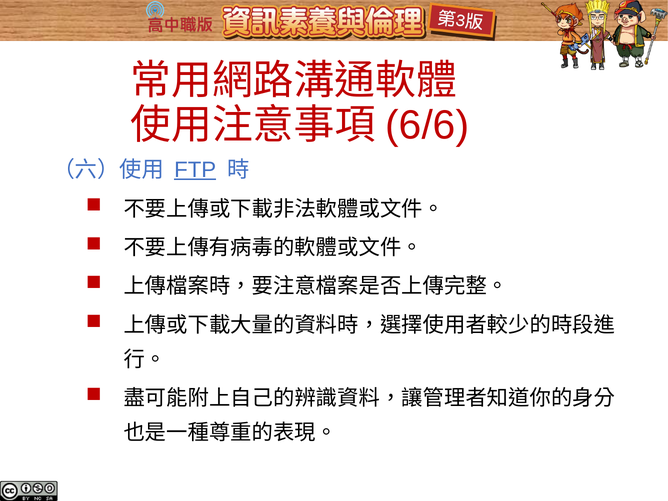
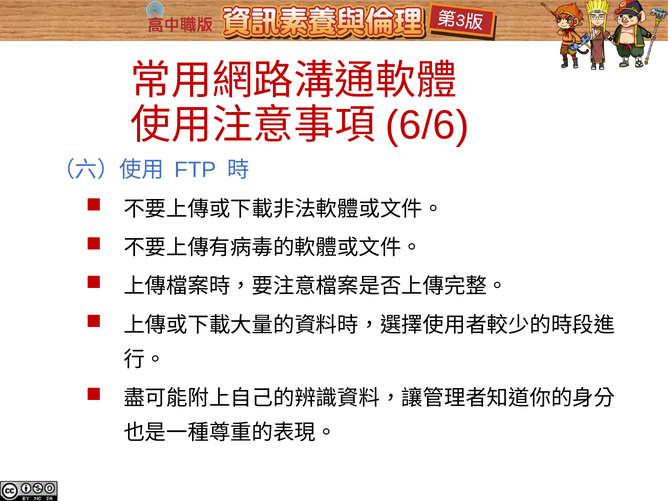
FTP underline: present -> none
